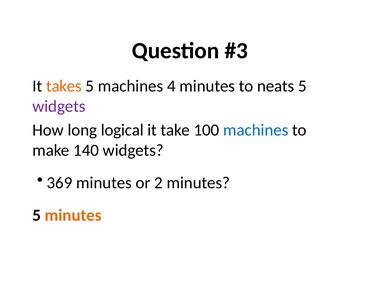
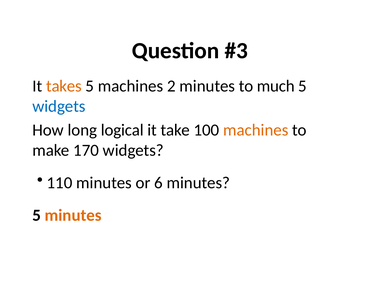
4: 4 -> 2
neats: neats -> much
widgets at (59, 106) colour: purple -> blue
machines at (256, 130) colour: blue -> orange
140: 140 -> 170
369: 369 -> 110
2: 2 -> 6
